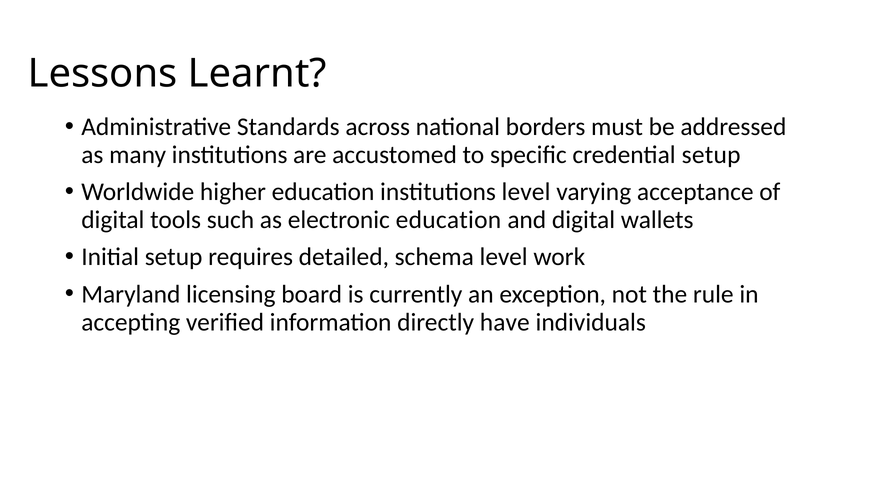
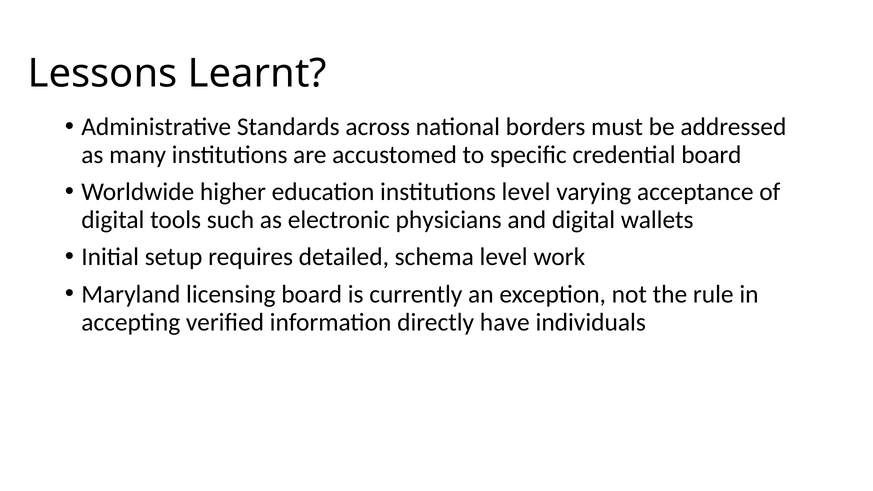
credential setup: setup -> board
electronic education: education -> physicians
